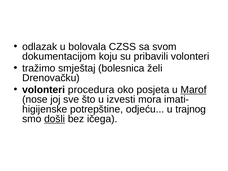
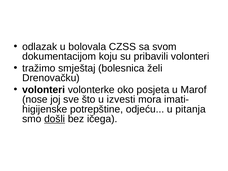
procedura: procedura -> volonterke
Marof underline: present -> none
trajnog: trajnog -> pitanja
